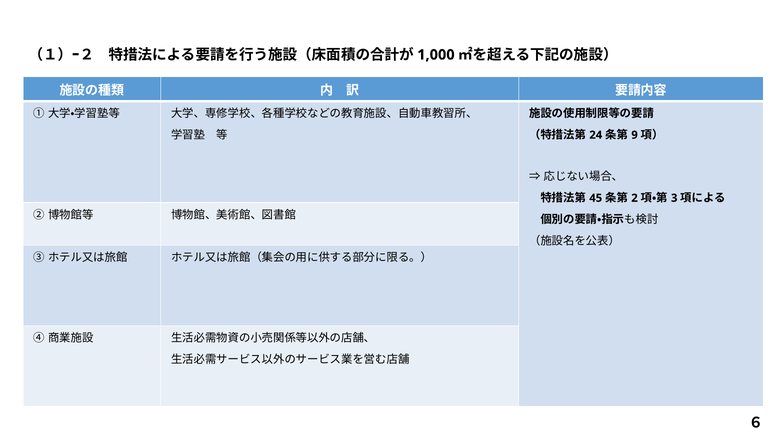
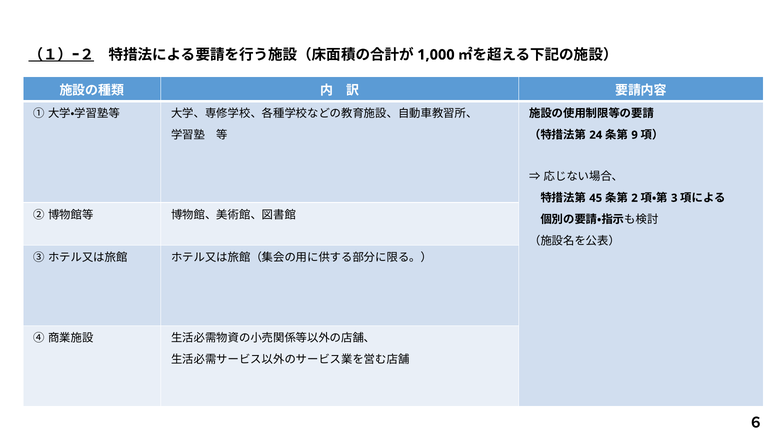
（１）ｰ２ underline: none -> present
